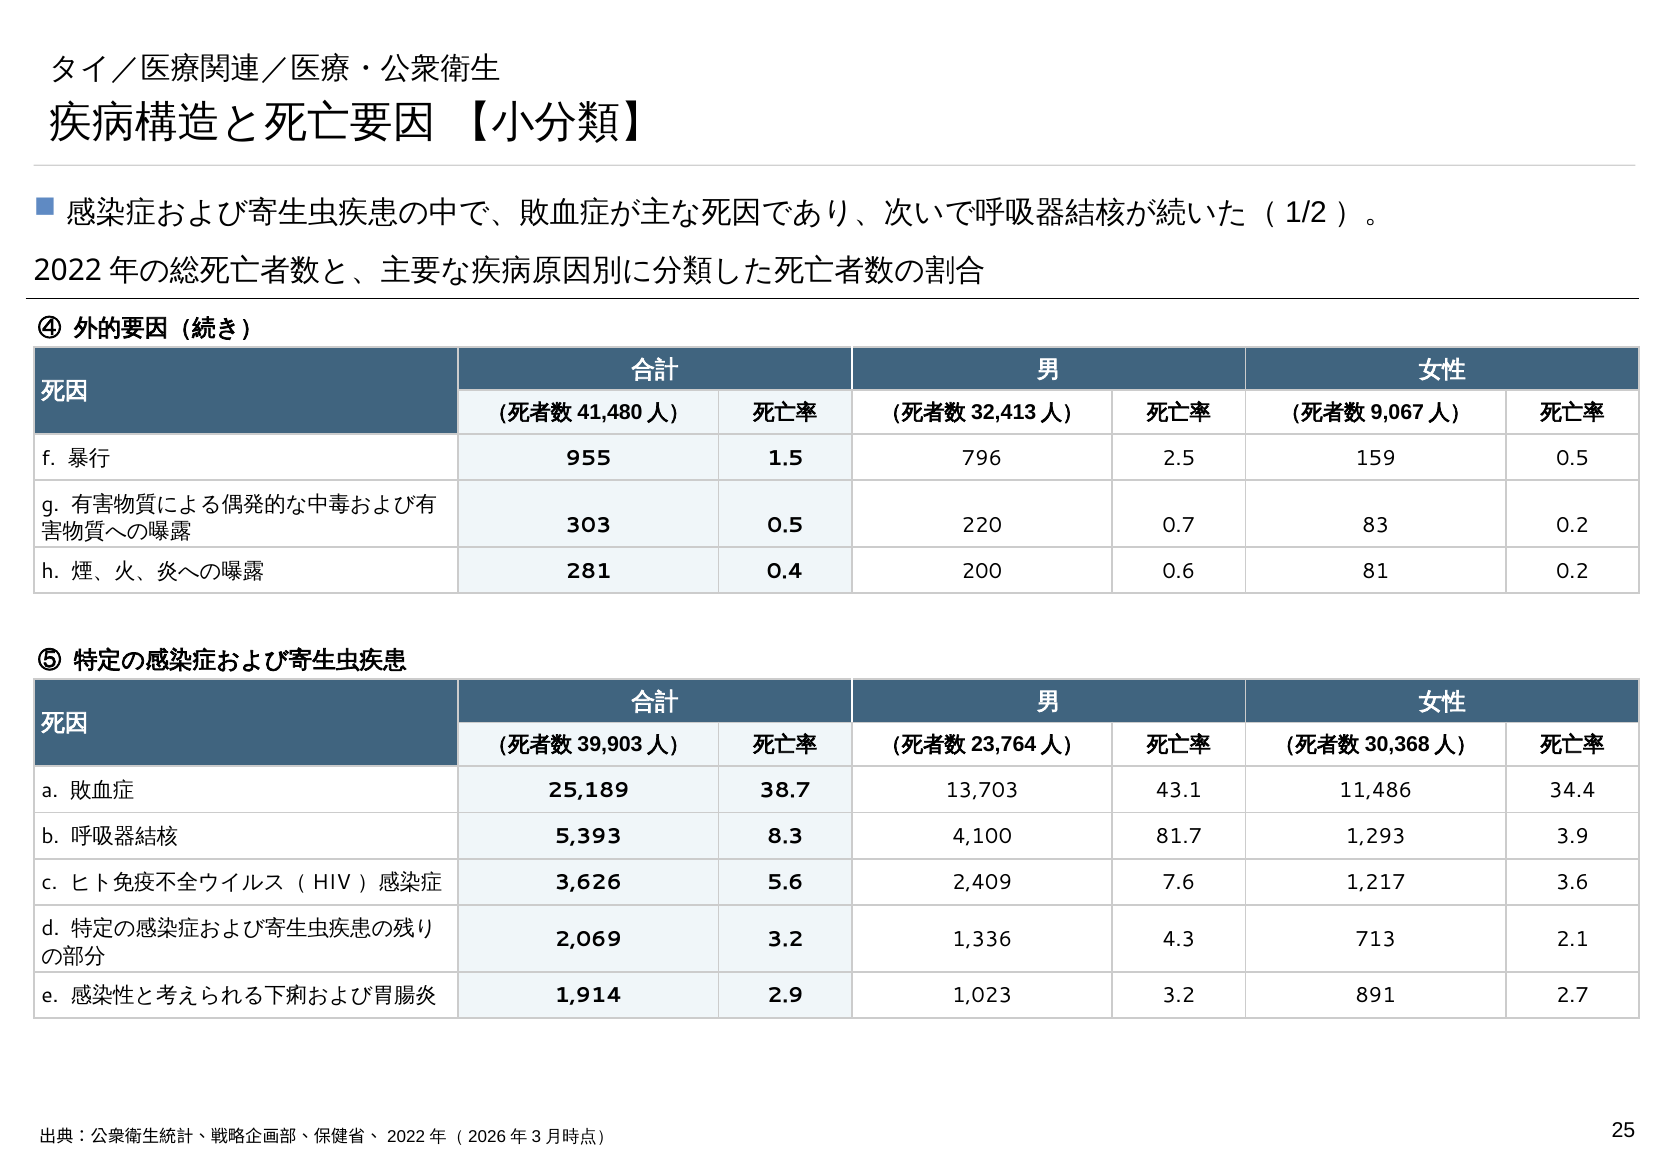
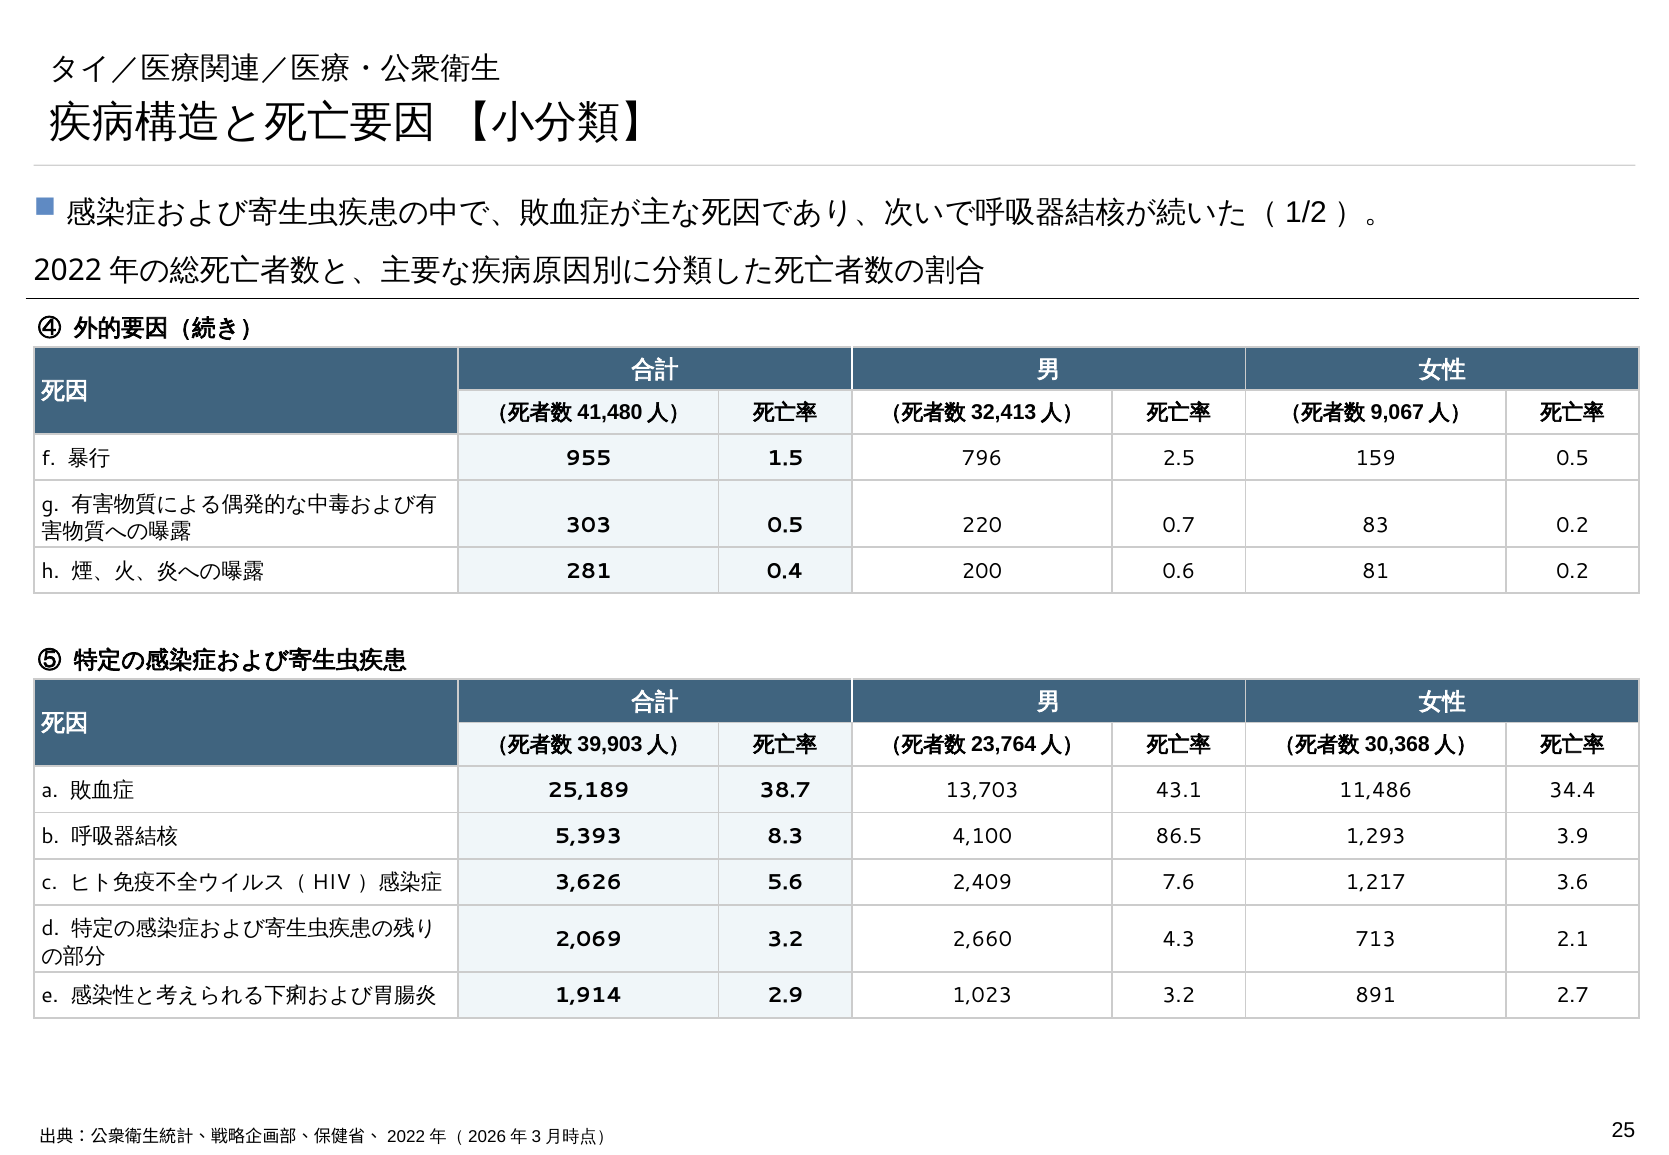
81.7: 81.7 -> 86.5
1,336: 1,336 -> 2,660
